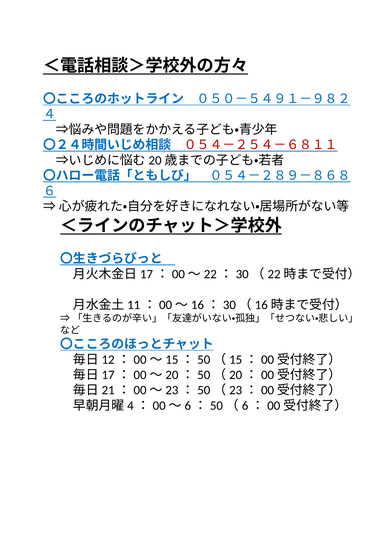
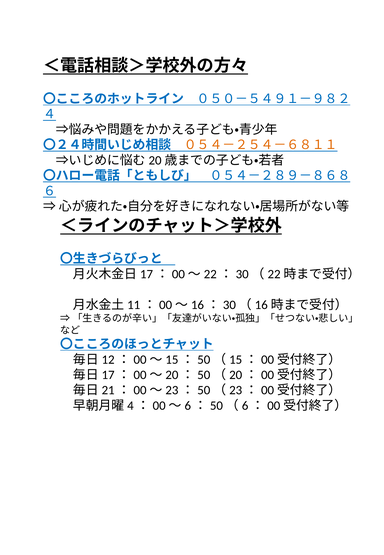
０５４－２５４－６８１１ colour: red -> orange
